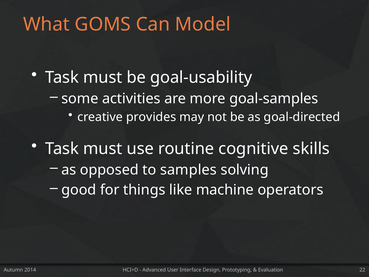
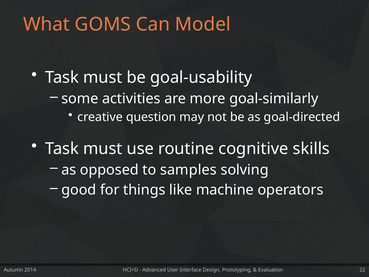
goal-samples: goal-samples -> goal-similarly
provides: provides -> question
